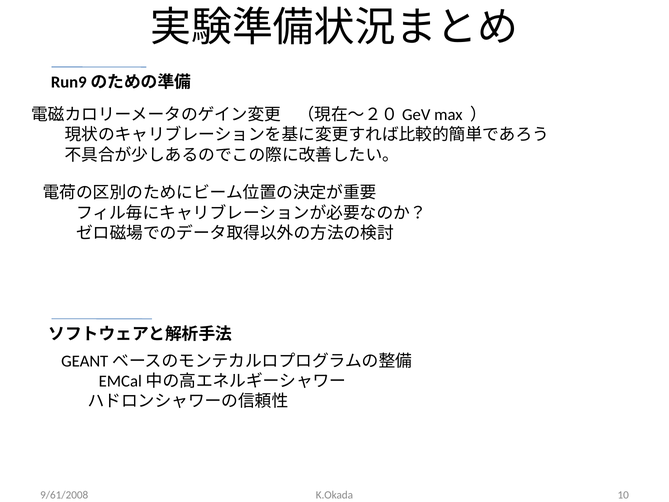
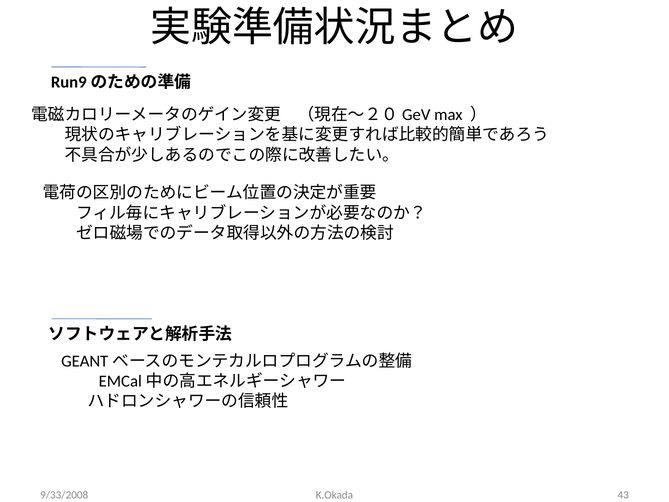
10: 10 -> 43
9/61/2008: 9/61/2008 -> 9/33/2008
